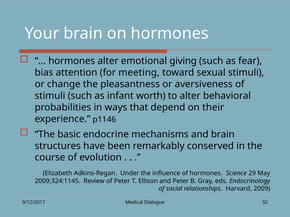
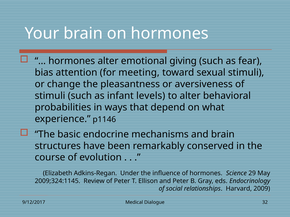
worth: worth -> levels
their: their -> what
